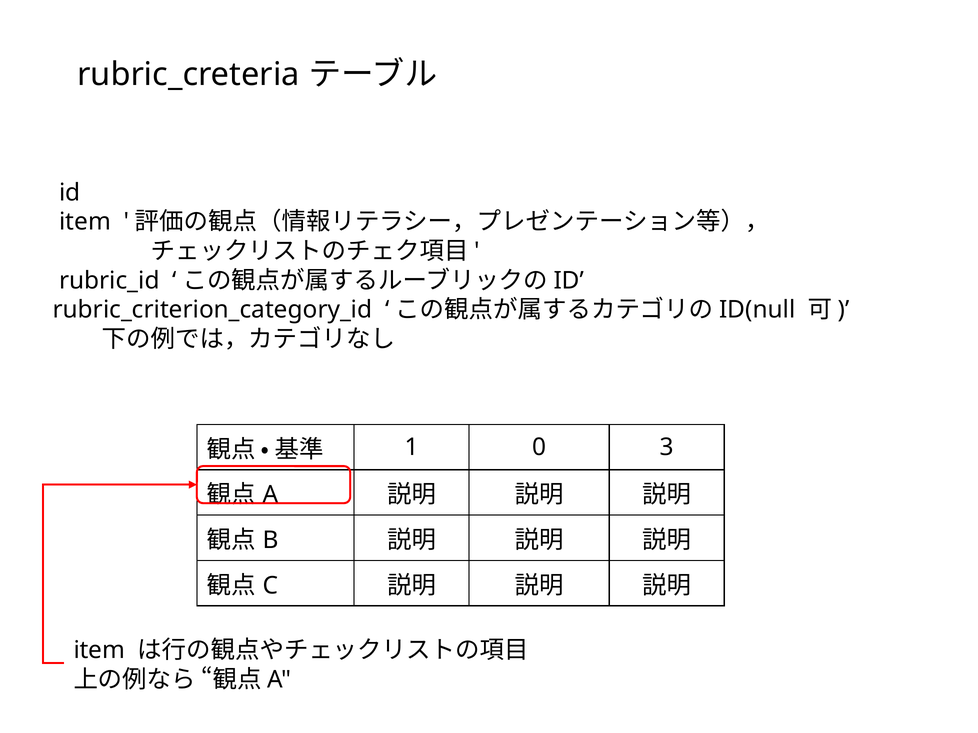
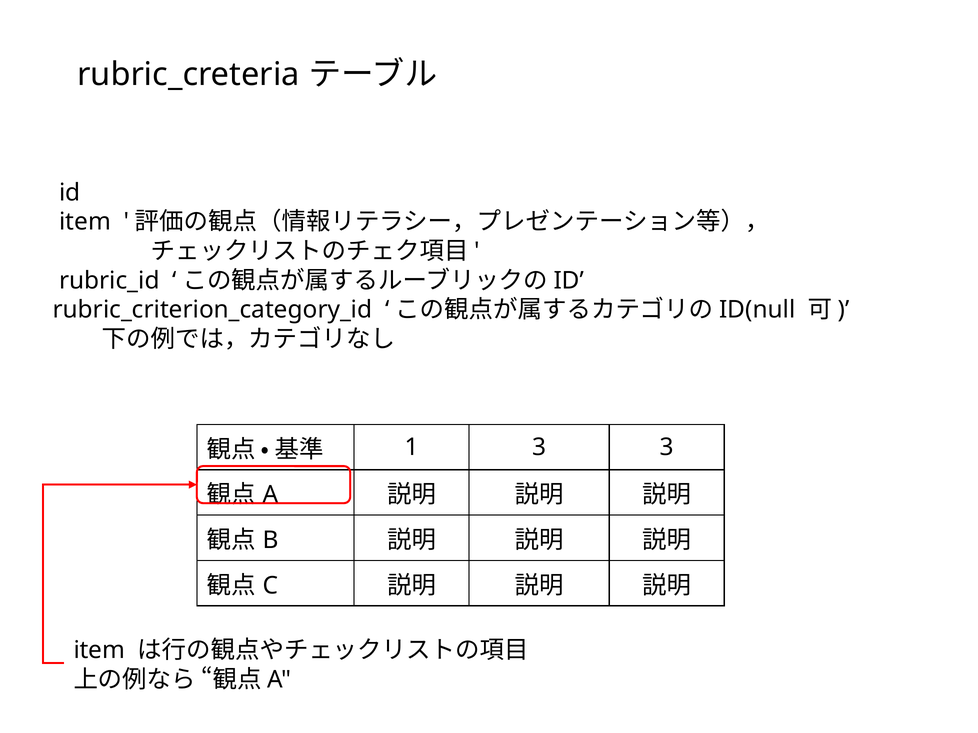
1 0: 0 -> 3
